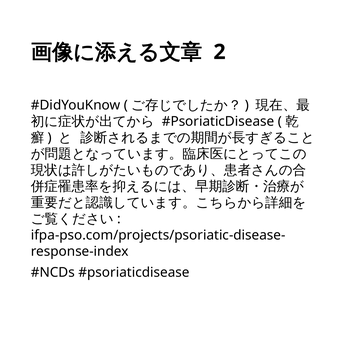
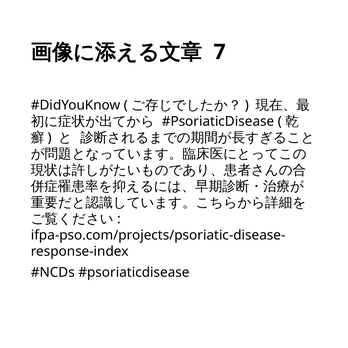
2: 2 -> 7
